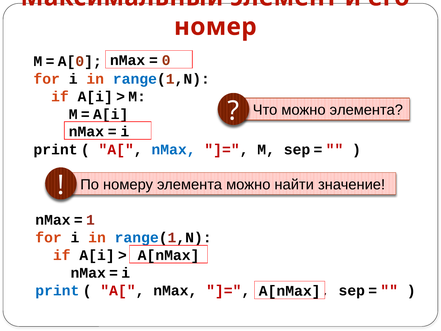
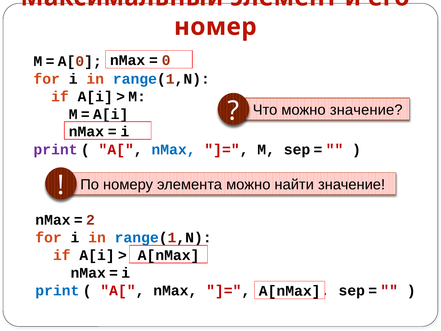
можно элемента: элемента -> значение
print at (56, 150) colour: black -> purple
1: 1 -> 2
